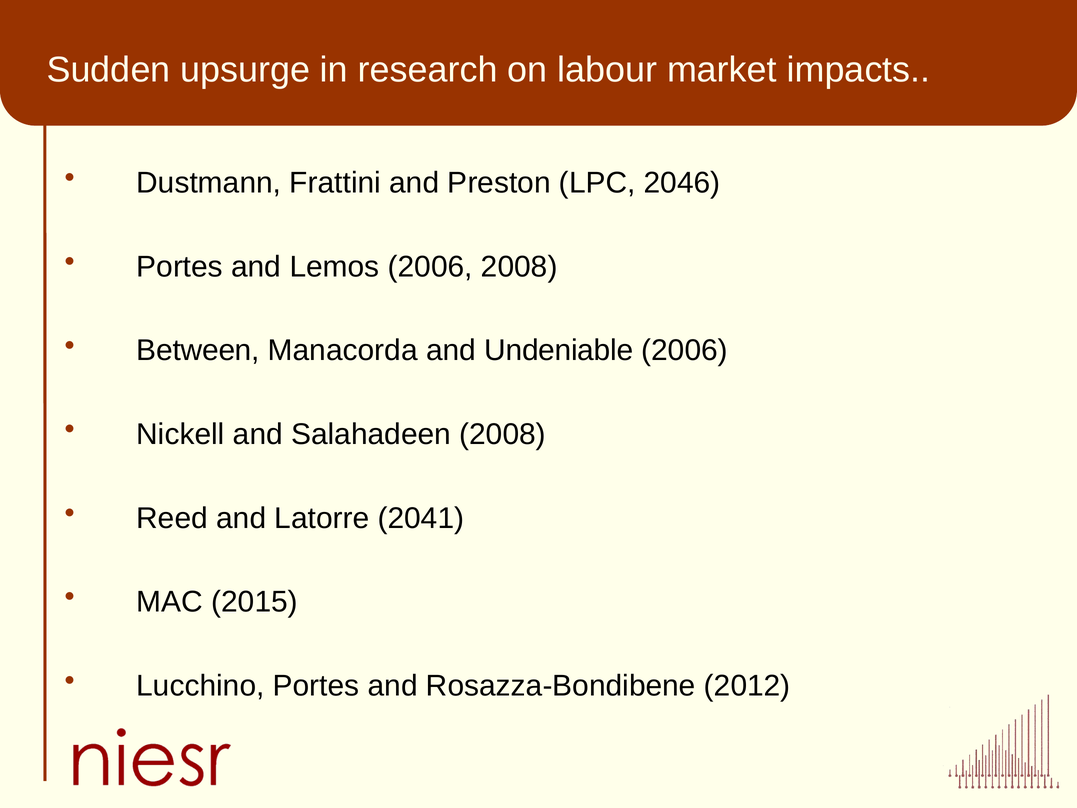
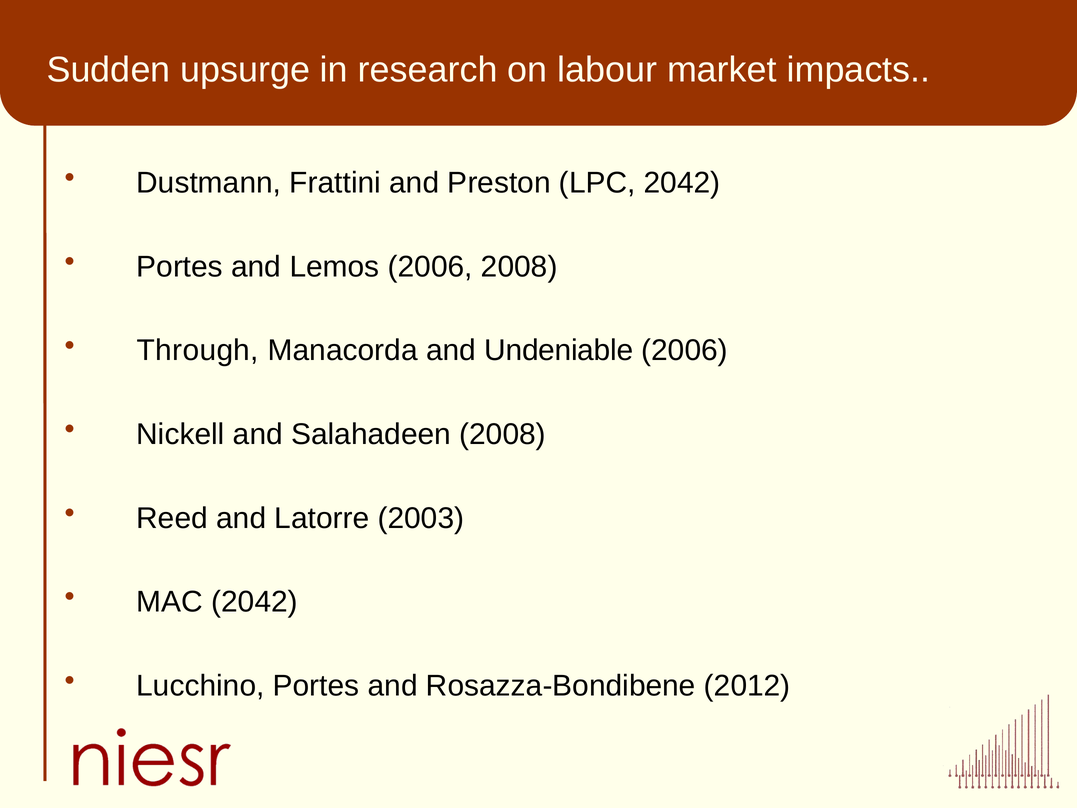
LPC 2046: 2046 -> 2042
Between: Between -> Through
2041: 2041 -> 2003
MAC 2015: 2015 -> 2042
